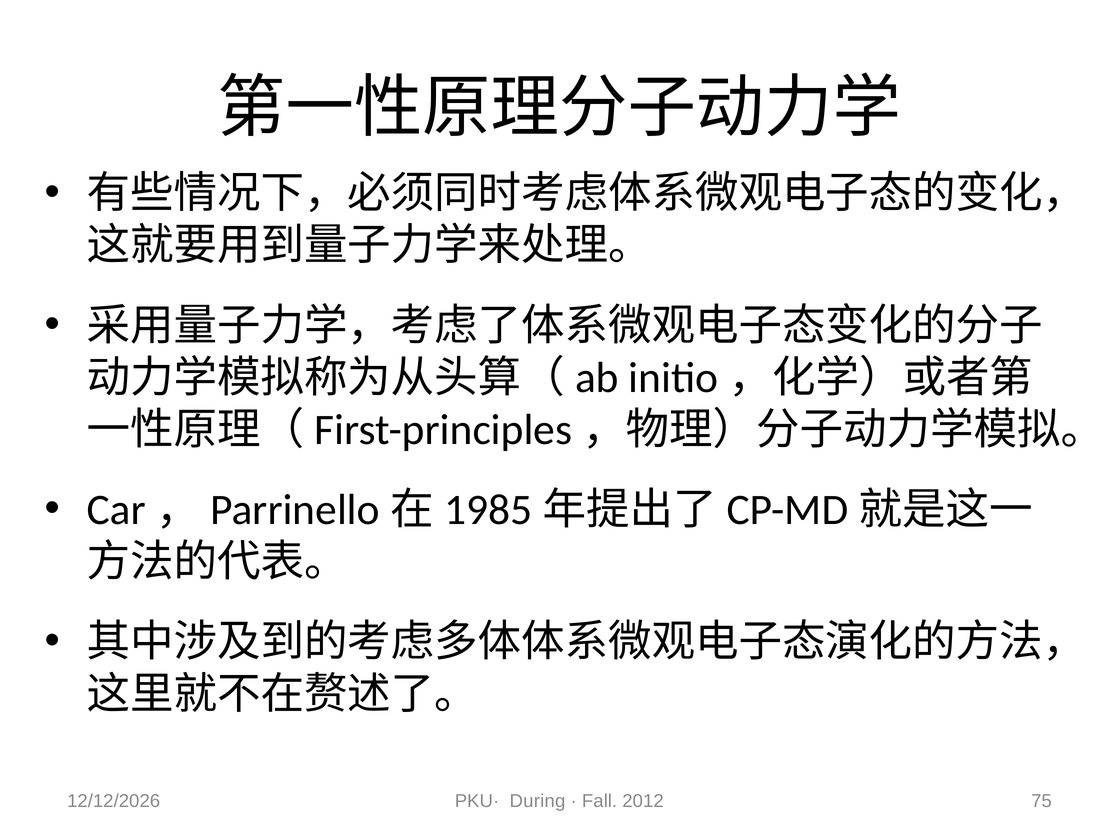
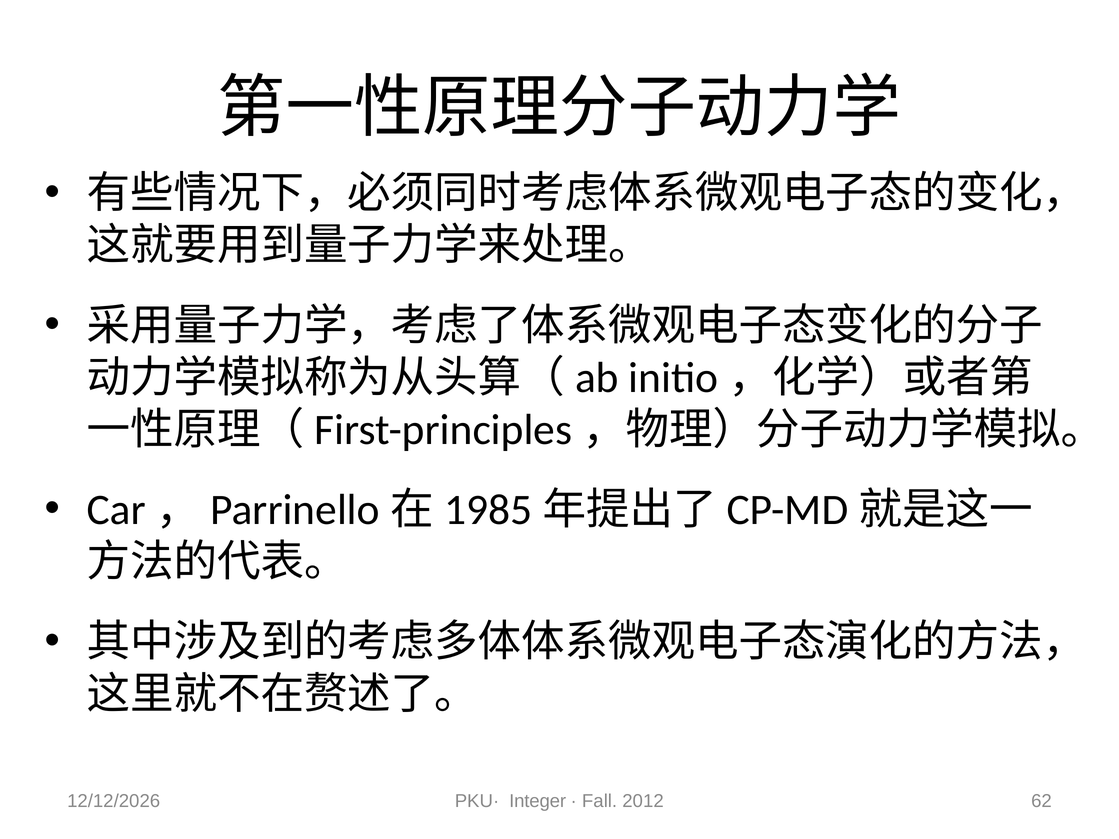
During: During -> Integer
75: 75 -> 62
